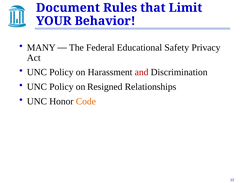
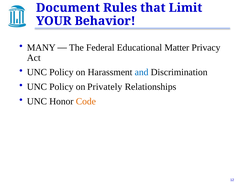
Safety: Safety -> Matter
and colour: red -> blue
Resigned: Resigned -> Privately
